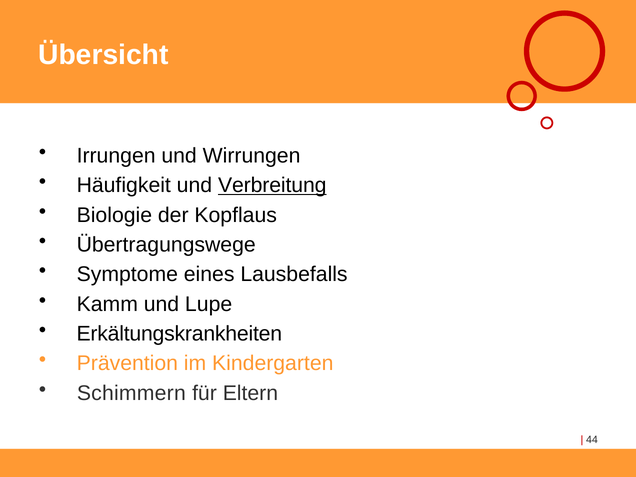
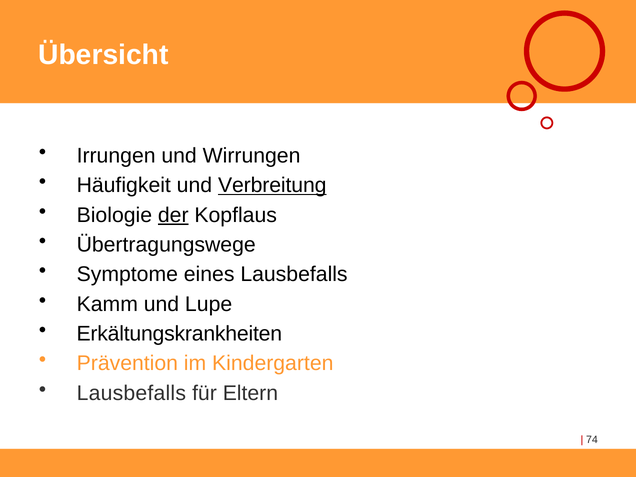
der underline: none -> present
Schimmern at (131, 393): Schimmern -> Lausbefalls
44: 44 -> 74
